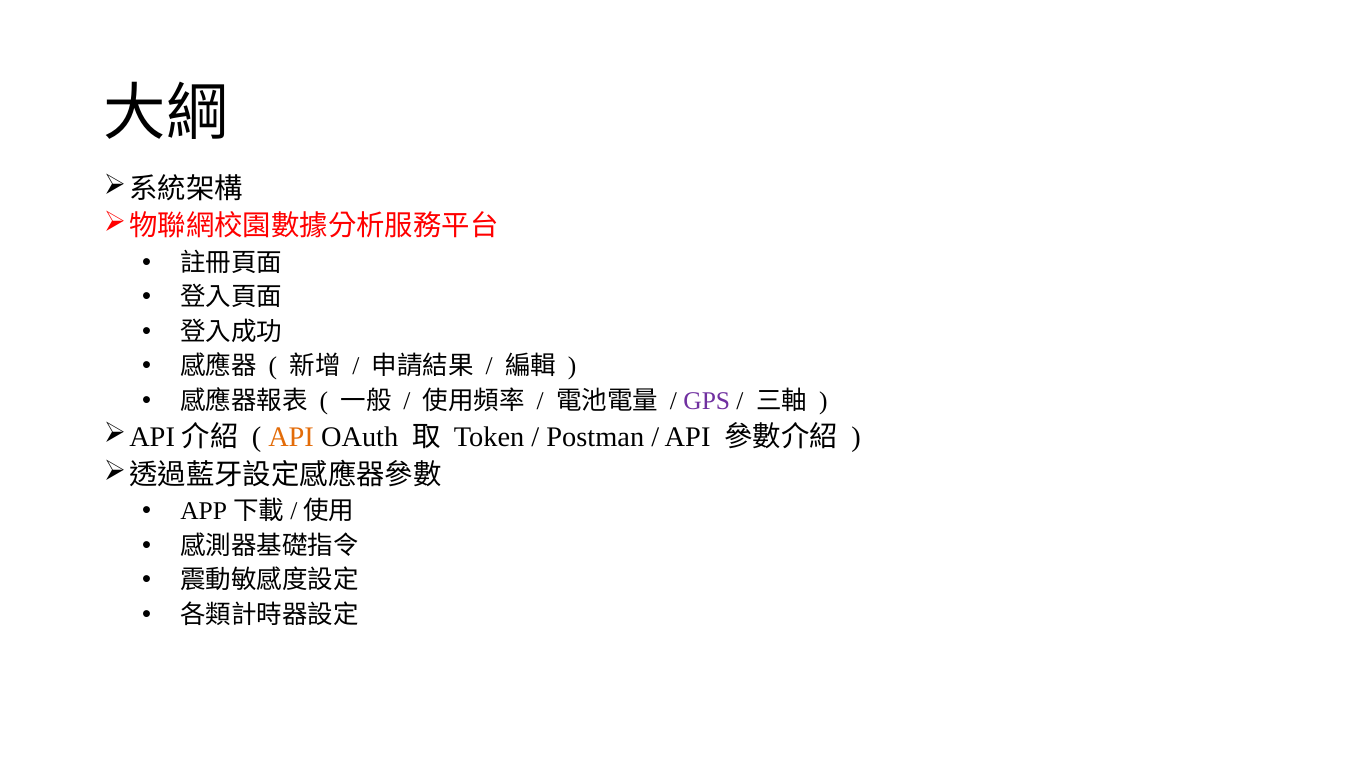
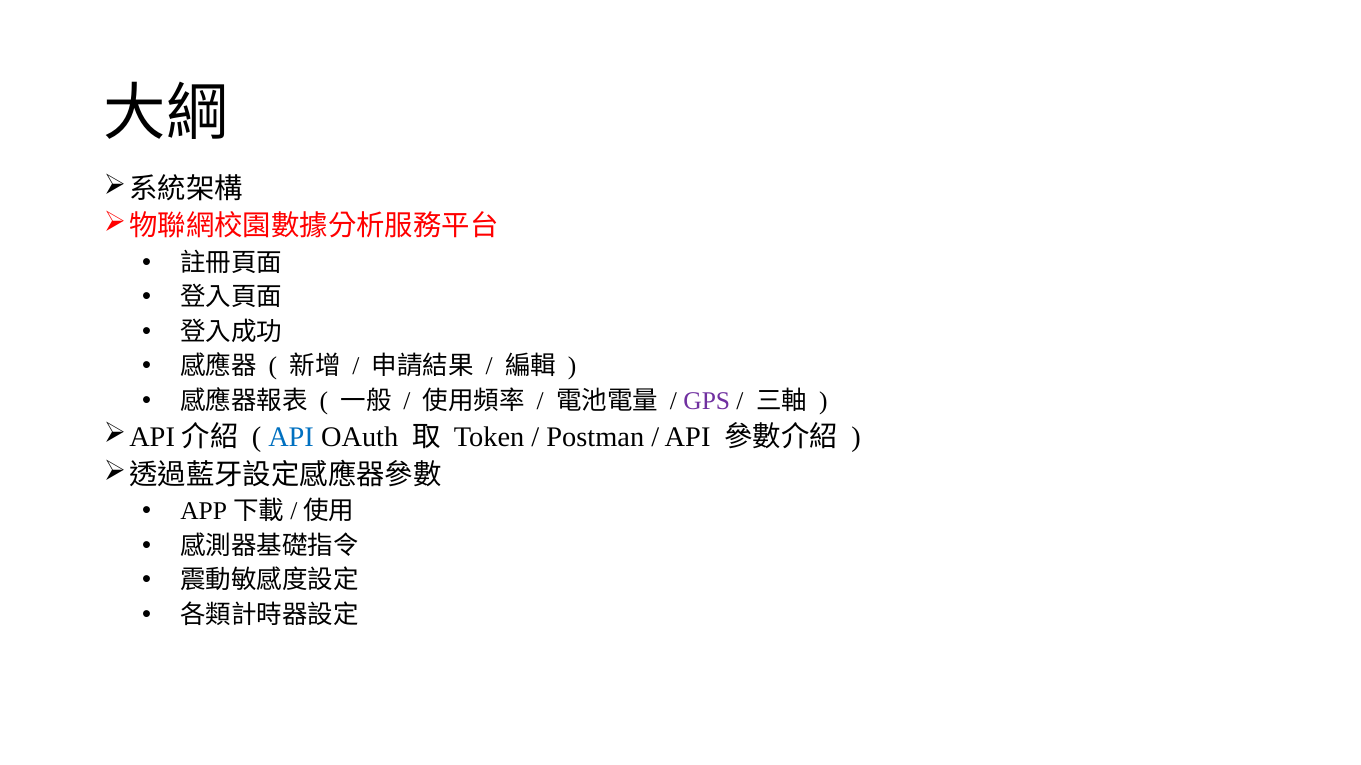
API at (291, 438) colour: orange -> blue
